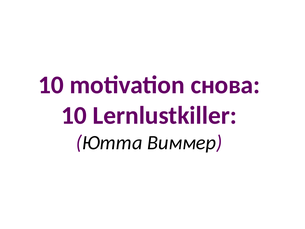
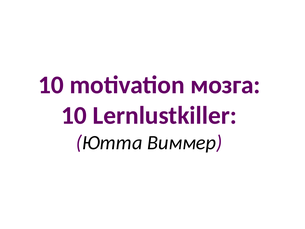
снова: снова -> мозга
